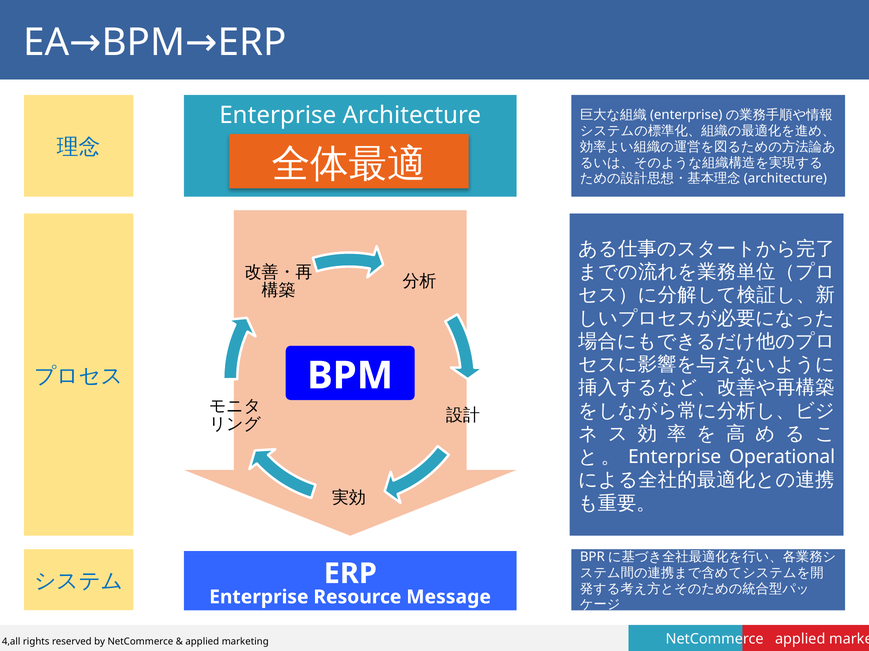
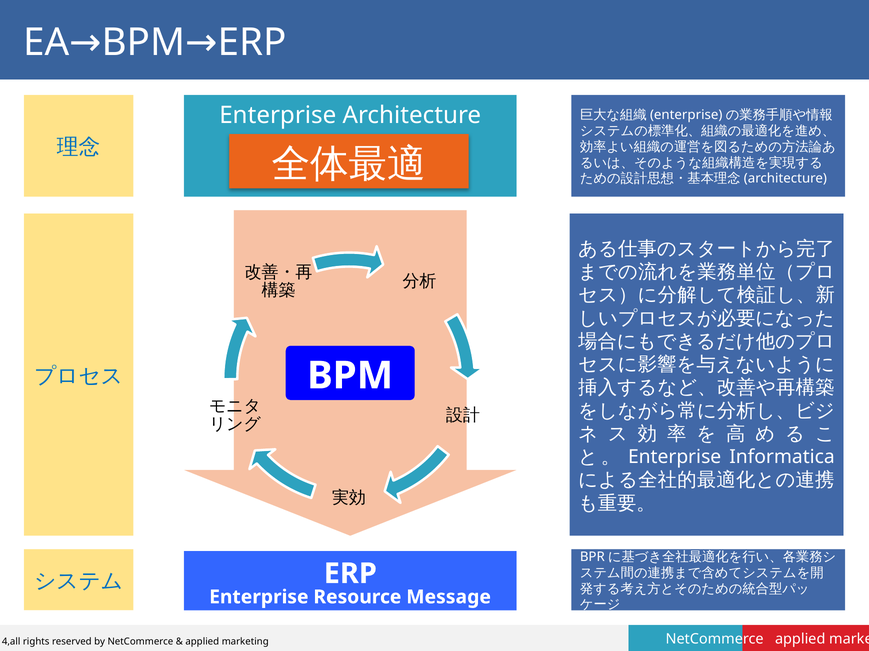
Operational: Operational -> Informatica
